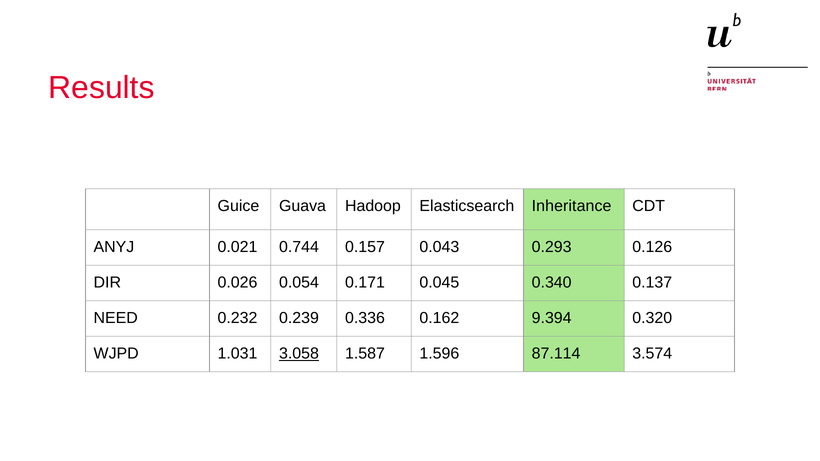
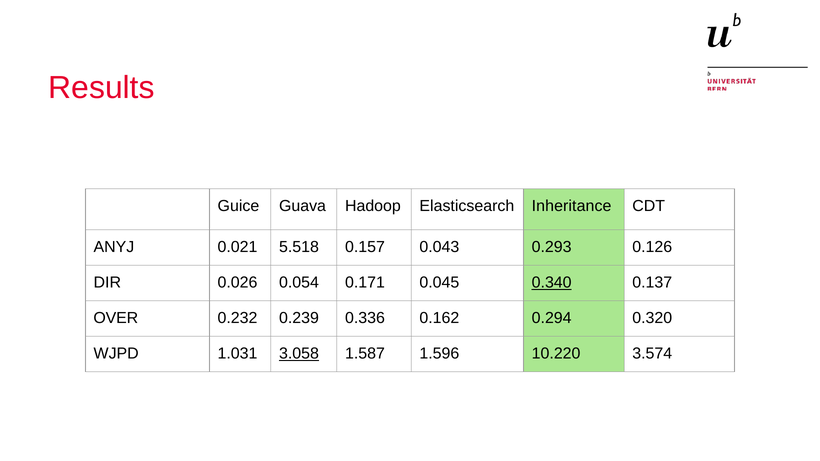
0.744: 0.744 -> 5.518
0.340 underline: none -> present
NEED: NEED -> OVER
9.394: 9.394 -> 0.294
87.114: 87.114 -> 10.220
